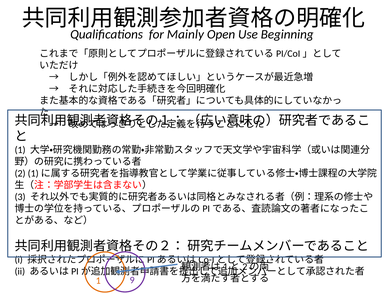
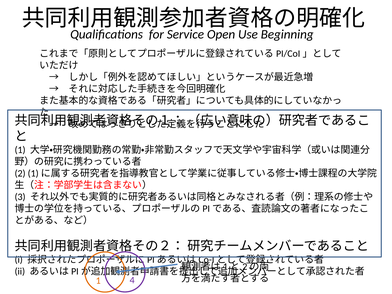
Mainly: Mainly -> Service
9: 9 -> 4
